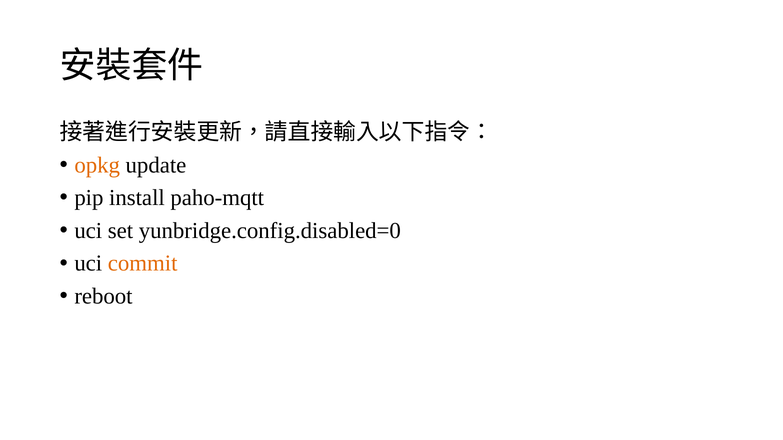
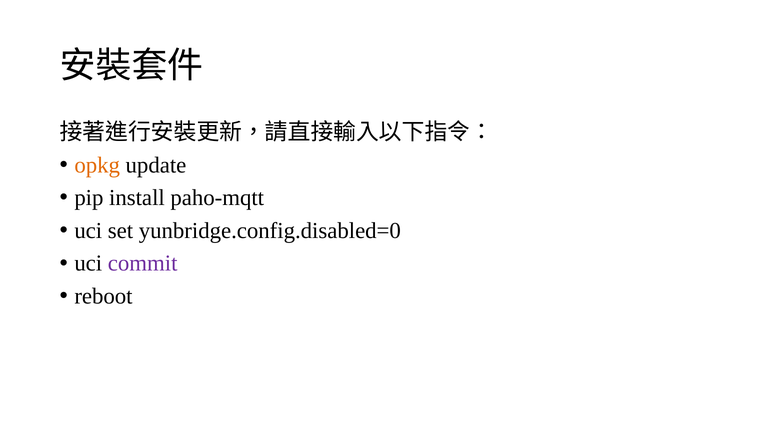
commit colour: orange -> purple
